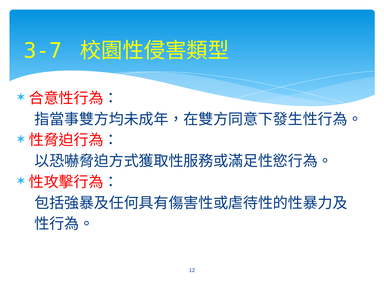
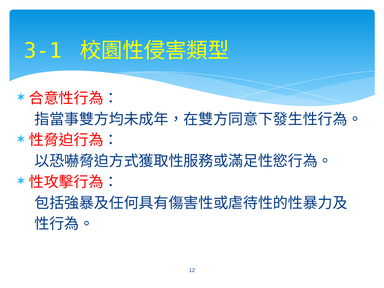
3-7: 3-7 -> 3-1
